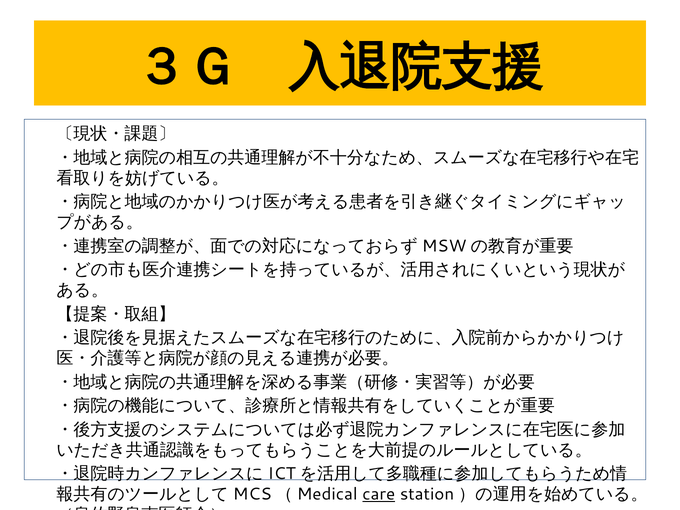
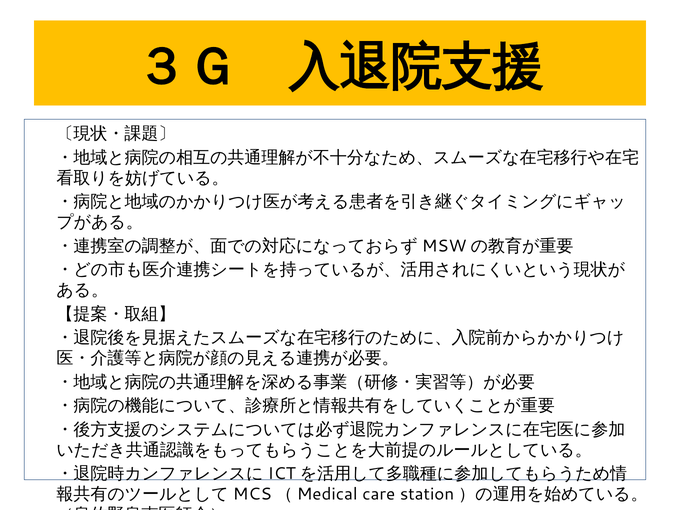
care underline: present -> none
